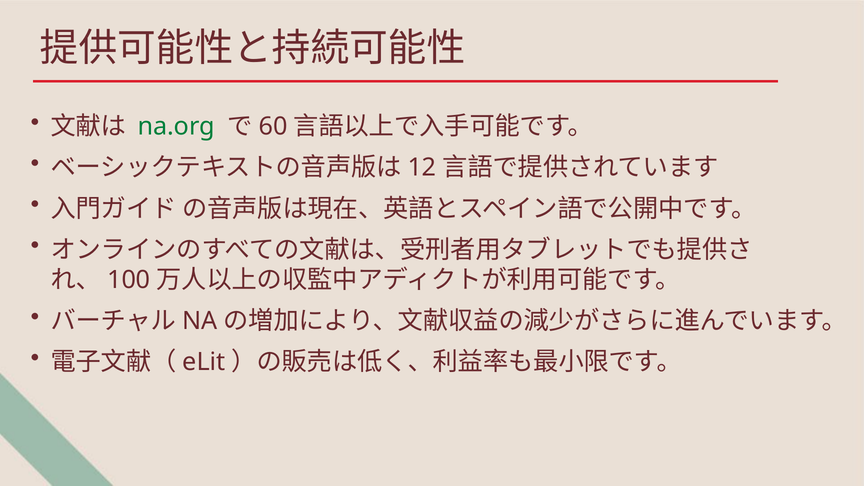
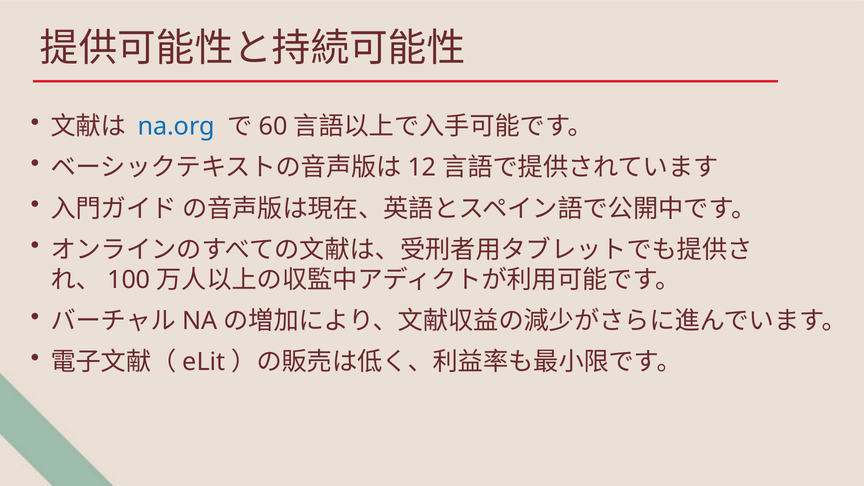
na.org colour: green -> blue
